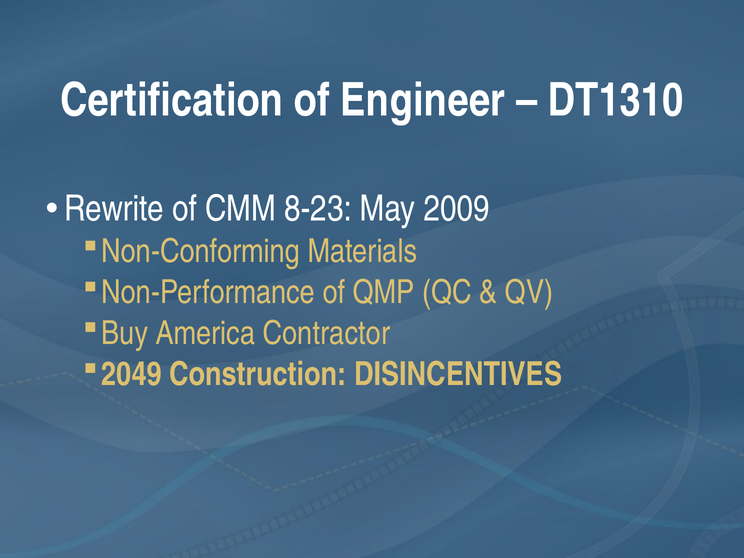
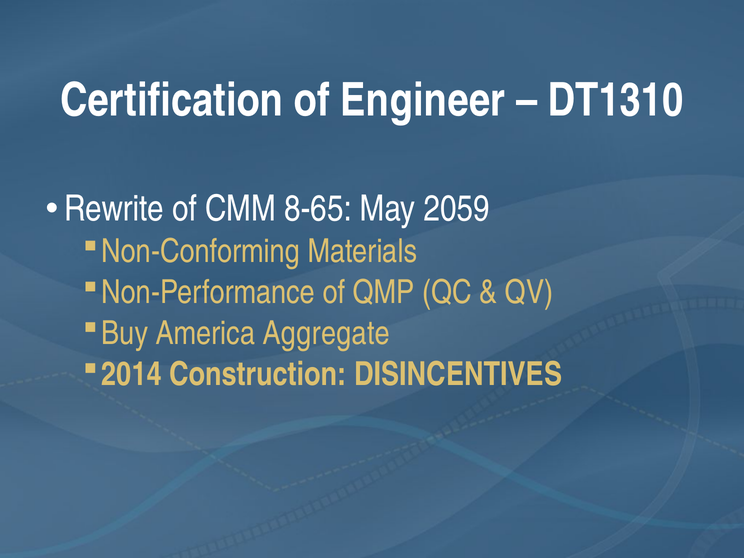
8-23: 8-23 -> 8-65
2009: 2009 -> 2059
Contractor: Contractor -> Aggregate
2049: 2049 -> 2014
